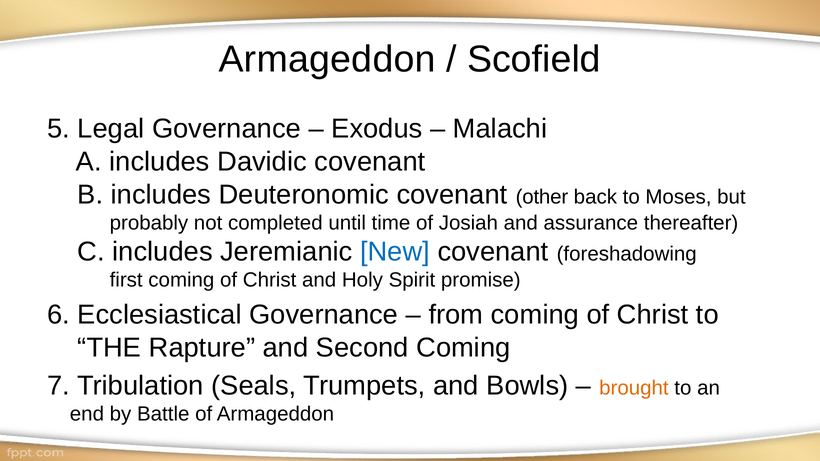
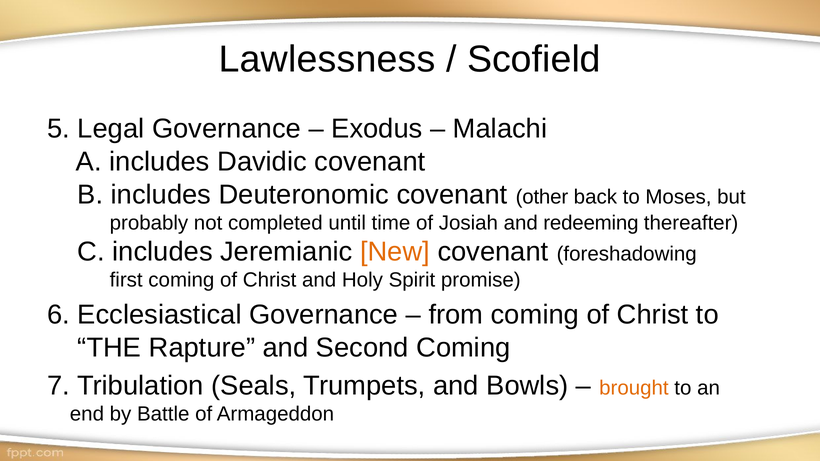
Armageddon at (327, 60): Armageddon -> Lawlessness
assurance: assurance -> redeeming
New colour: blue -> orange
